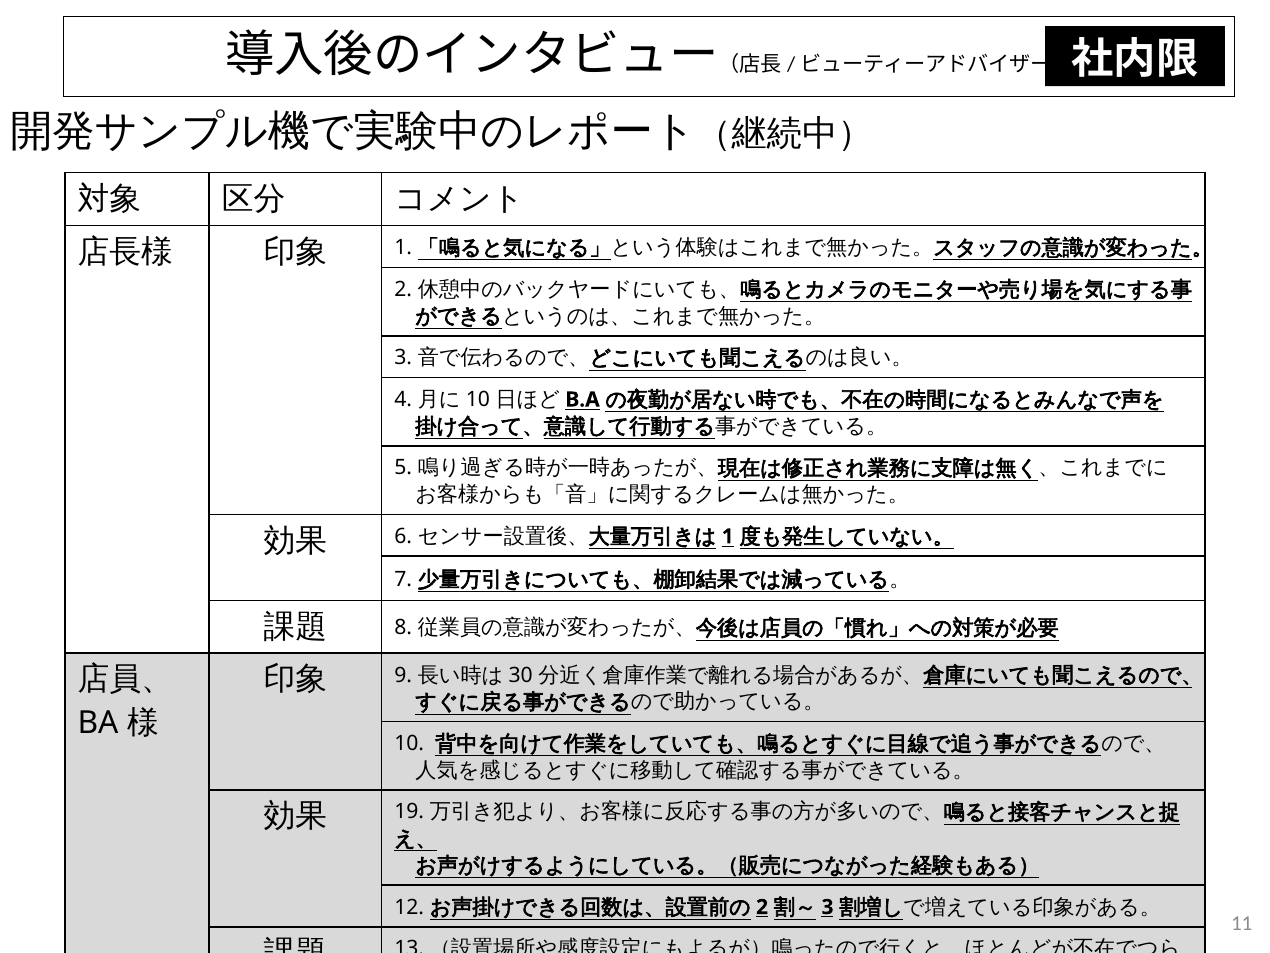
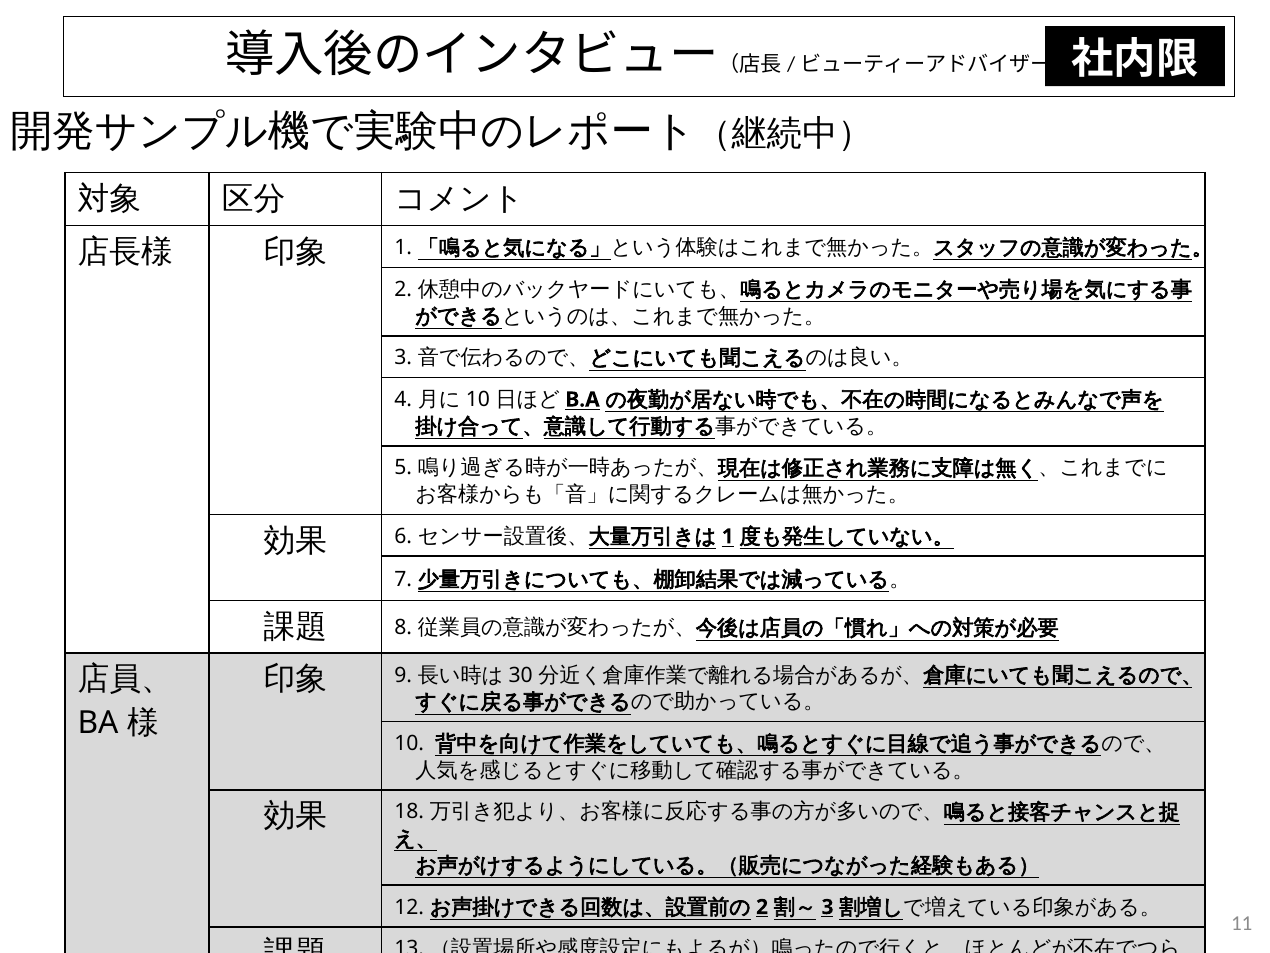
19: 19 -> 18
